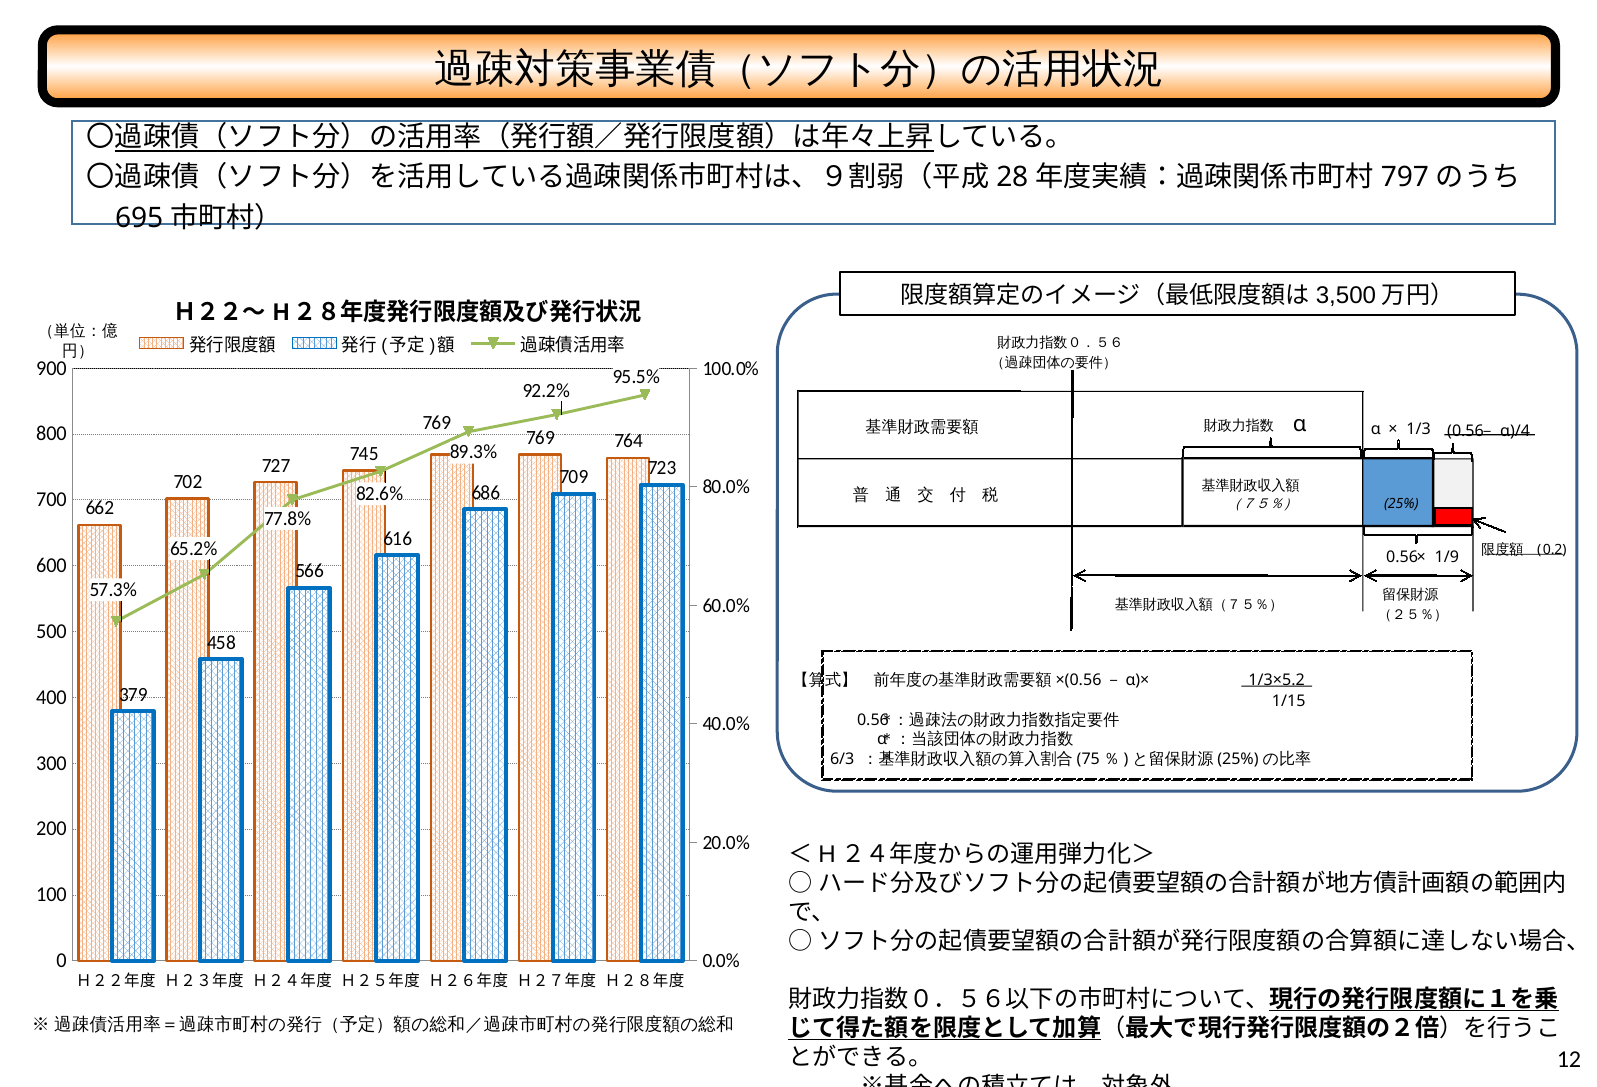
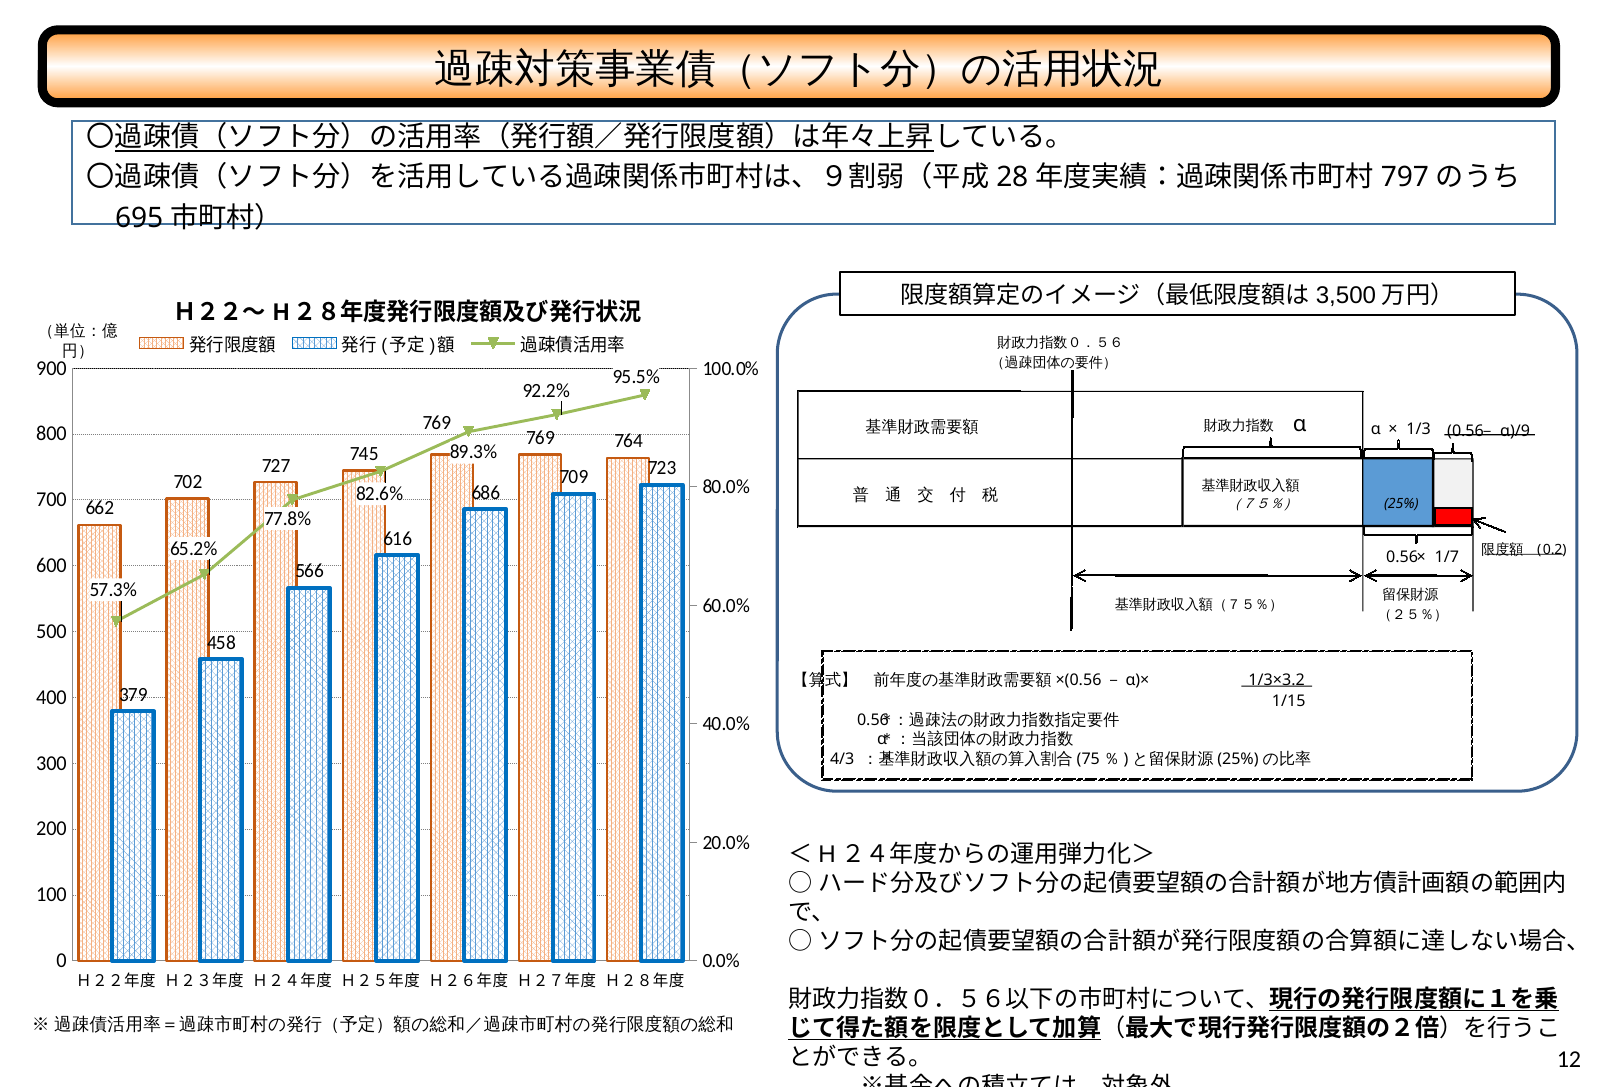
α)/4: α)/4 -> α)/9
1/9: 1/9 -> 1/7
1/3×5.2: 1/3×5.2 -> 1/3×3.2
6/3: 6/3 -> 4/3
